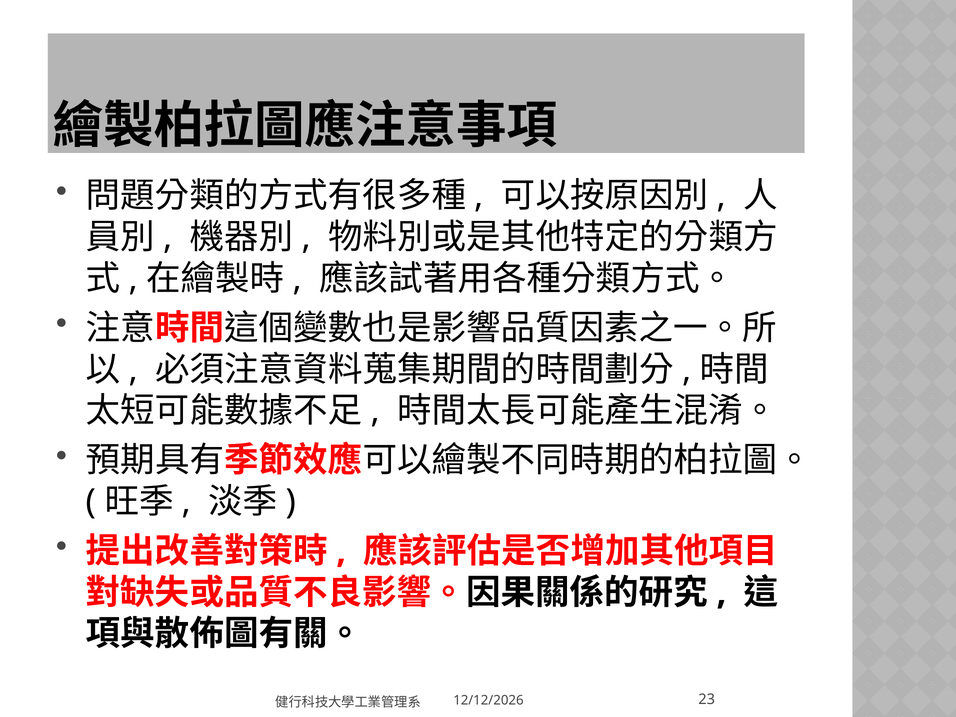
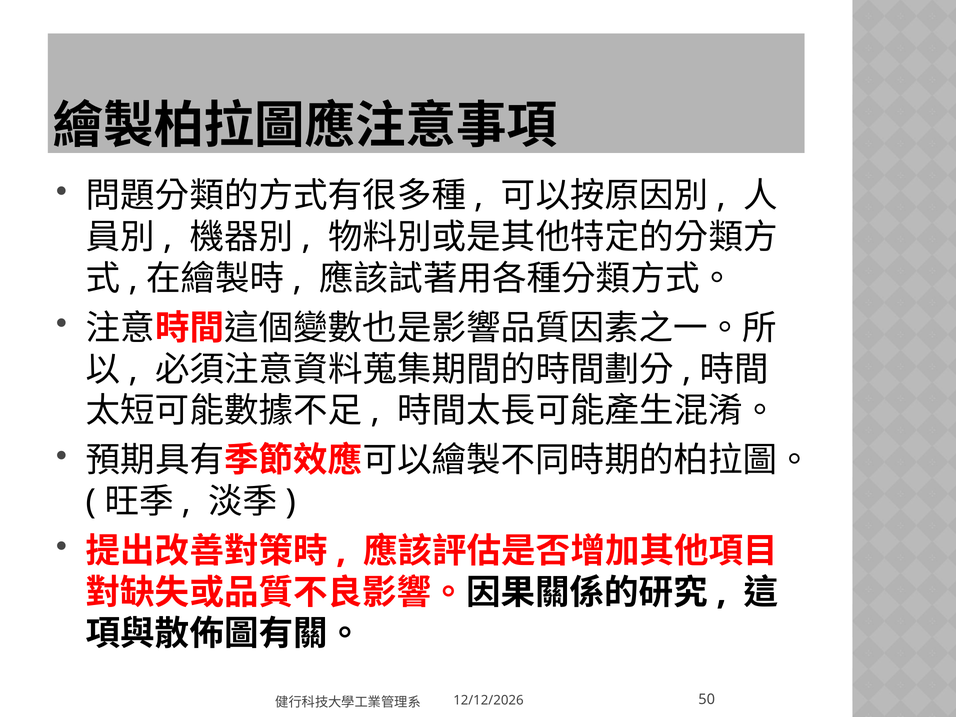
23: 23 -> 50
